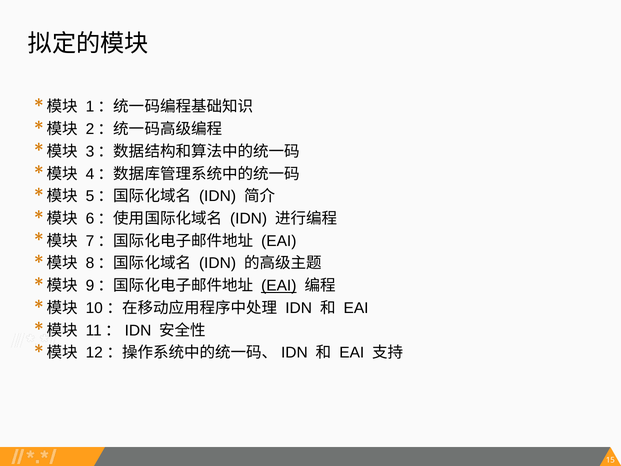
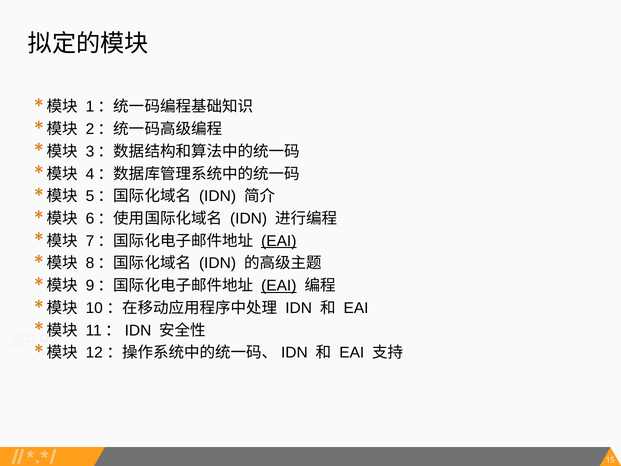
EAI at (279, 241) underline: none -> present
